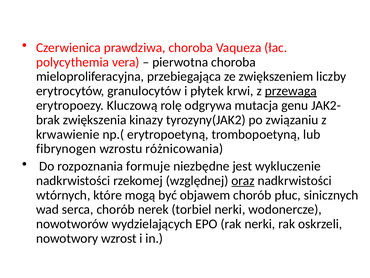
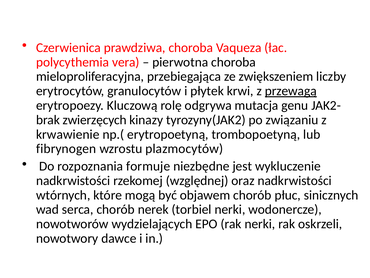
zwiększenia: zwiększenia -> zwierzęcych
różnicowania: różnicowania -> plazmocytów
oraz underline: present -> none
wzrost: wzrost -> dawce
